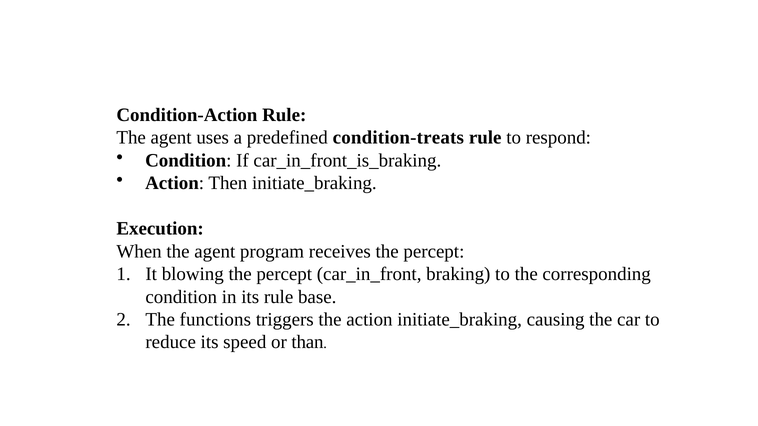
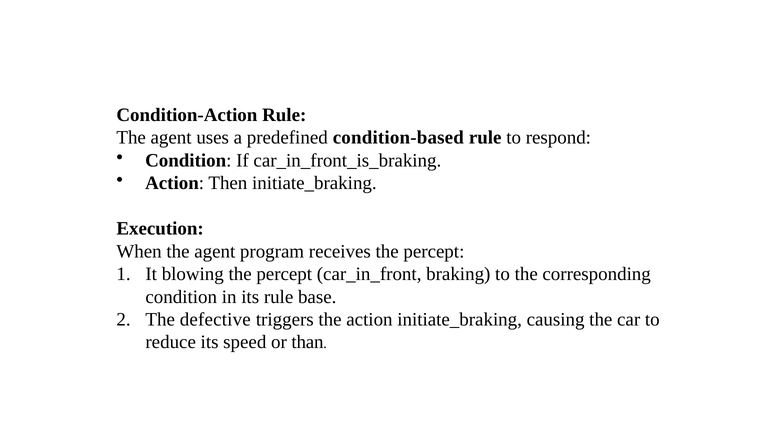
condition-treats: condition-treats -> condition-based
functions: functions -> defective
